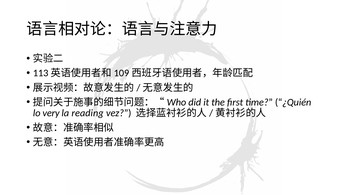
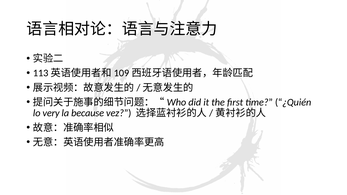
reading: reading -> because
